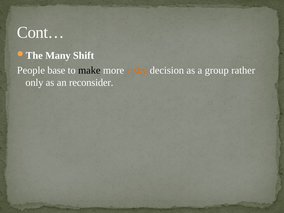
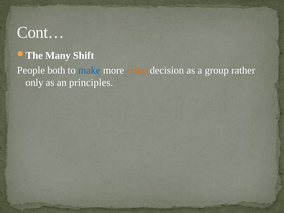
base: base -> both
make colour: black -> blue
reconsider: reconsider -> principles
